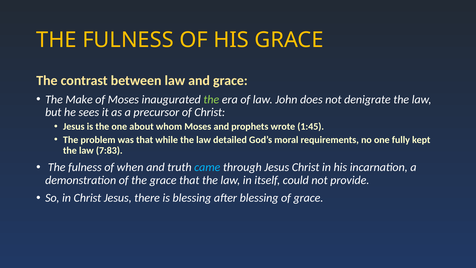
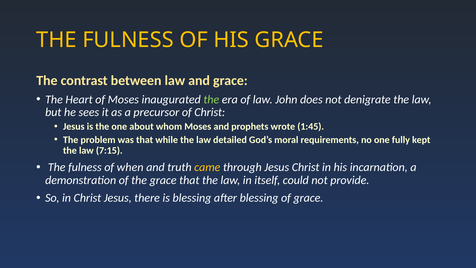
Make: Make -> Heart
7:83: 7:83 -> 7:15
came colour: light blue -> yellow
